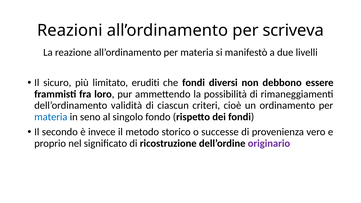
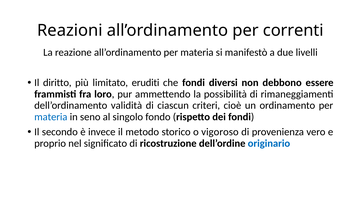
scriveva: scriveva -> correnti
sicuro: sicuro -> diritto
successe: successe -> vigoroso
originario colour: purple -> blue
